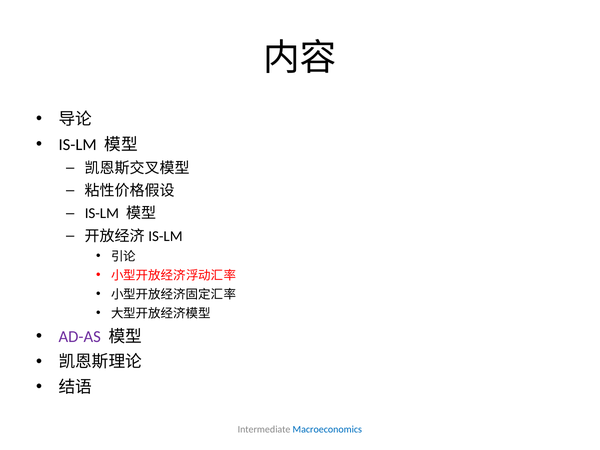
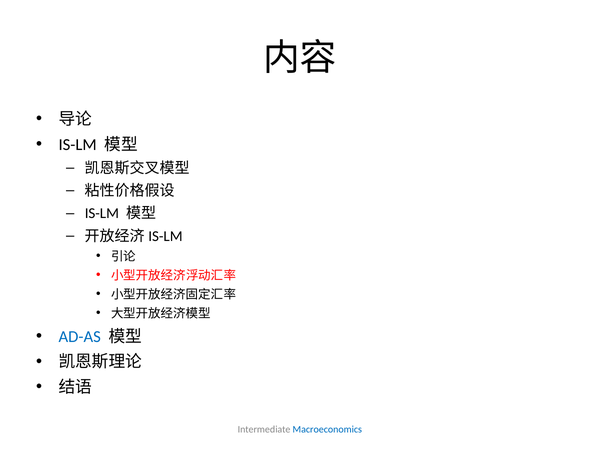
AD-AS colour: purple -> blue
